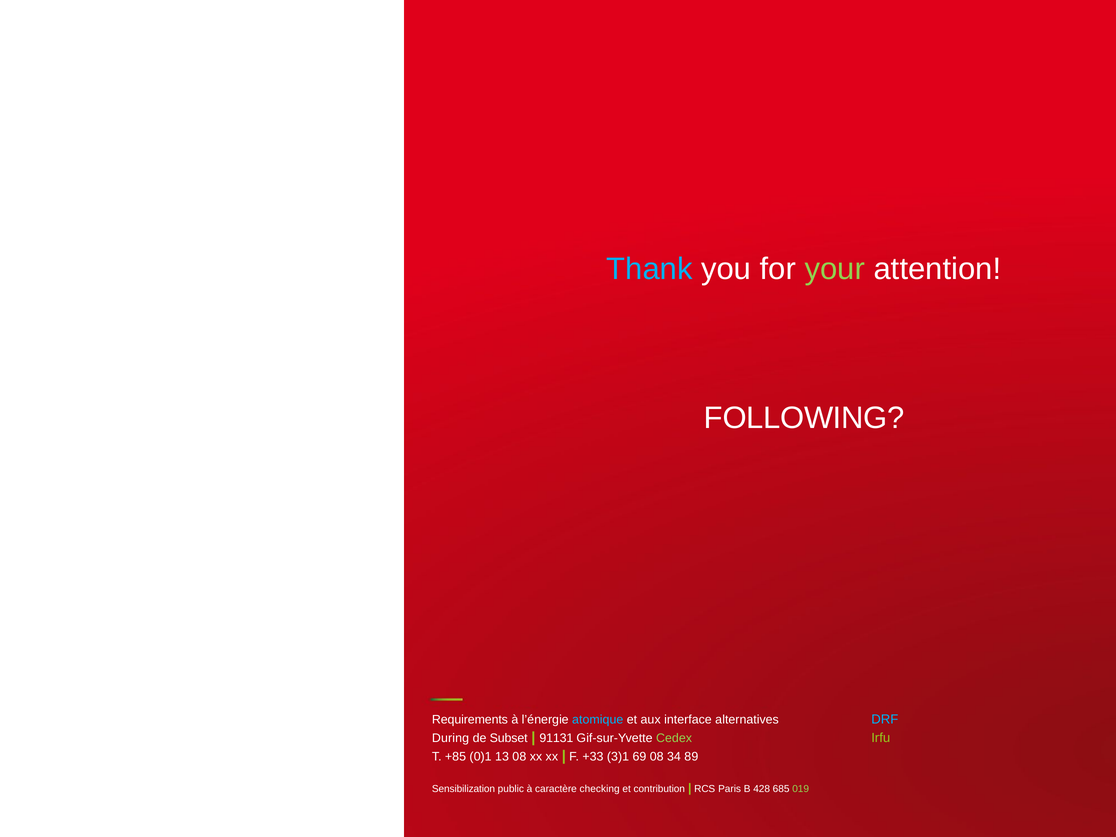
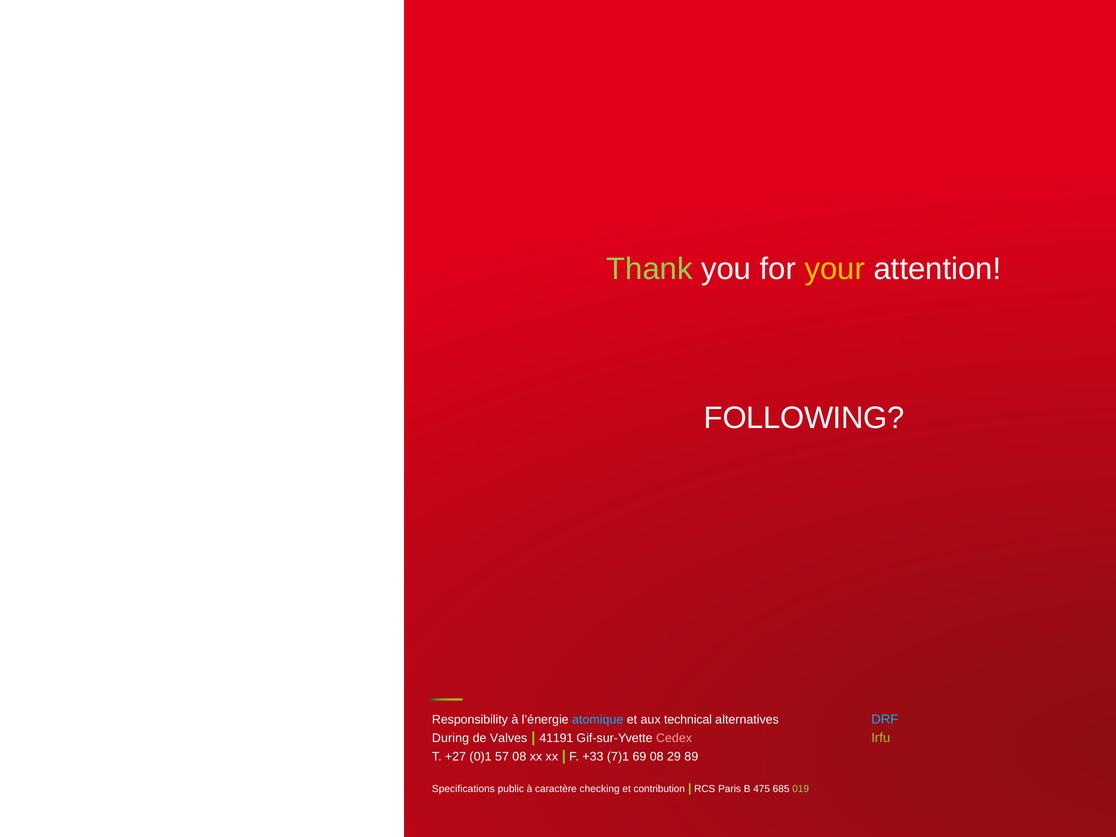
Thank colour: light blue -> light green
your colour: light green -> yellow
Requirements: Requirements -> Responsibility
interface: interface -> technical
Subset: Subset -> Valves
91131: 91131 -> 41191
Cedex colour: light green -> pink
+85: +85 -> +27
13: 13 -> 57
3)1: 3)1 -> 7)1
34: 34 -> 29
Sensibilization: Sensibilization -> Specifications
428: 428 -> 475
